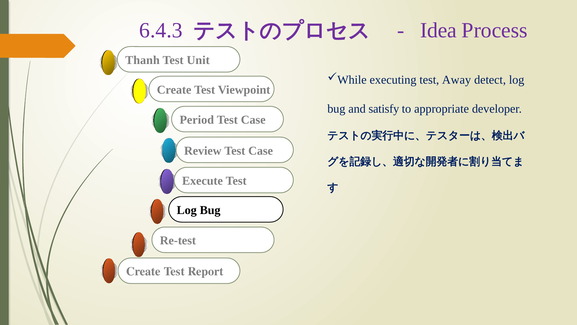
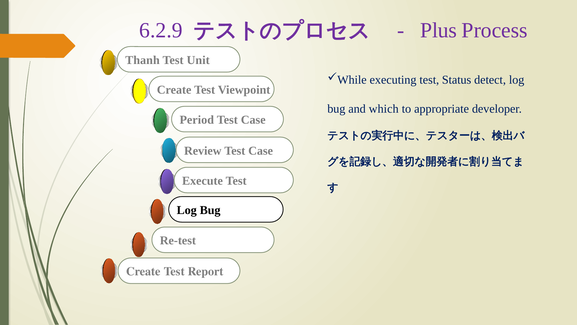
6.4.3: 6.4.3 -> 6.2.9
Idea: Idea -> Plus
Away: Away -> Status
satisfy: satisfy -> which
